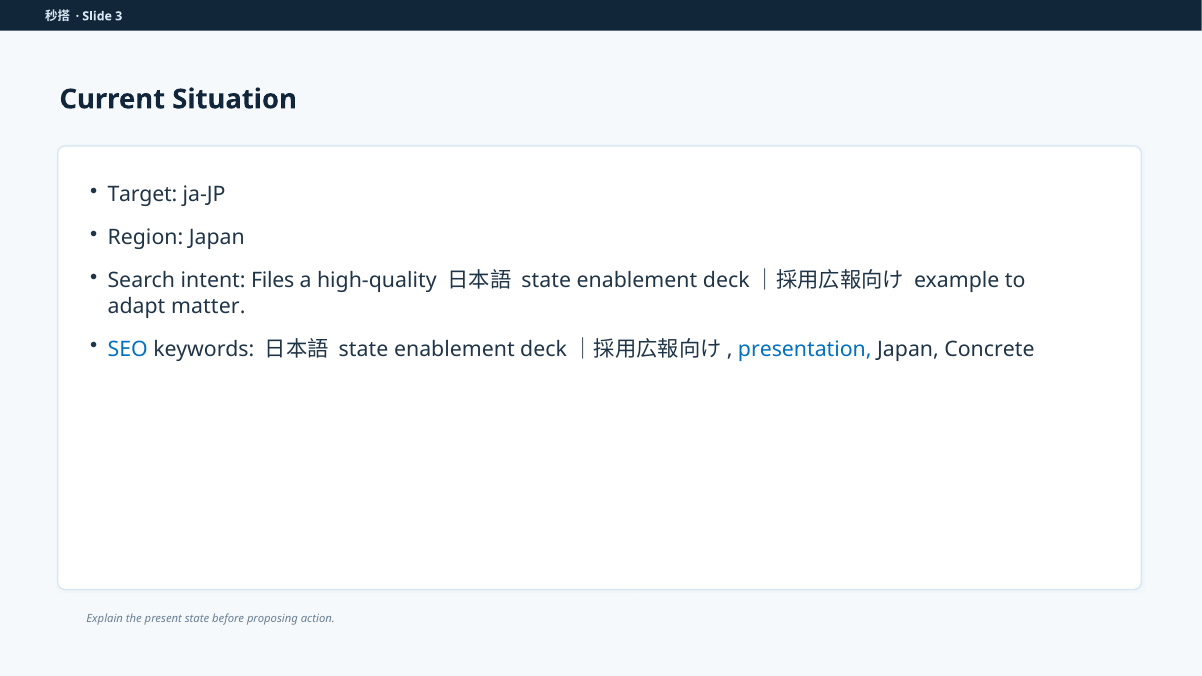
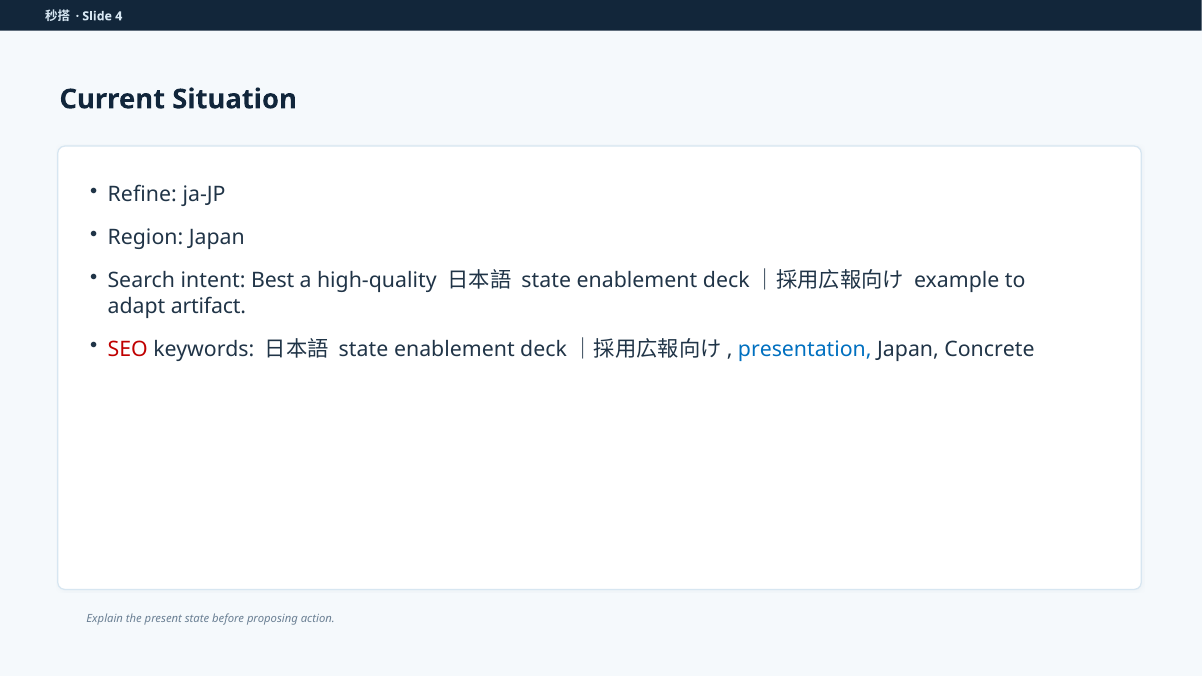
3: 3 -> 4
Target: Target -> Refine
Files: Files -> Best
matter: matter -> artifact
SEO colour: blue -> red
